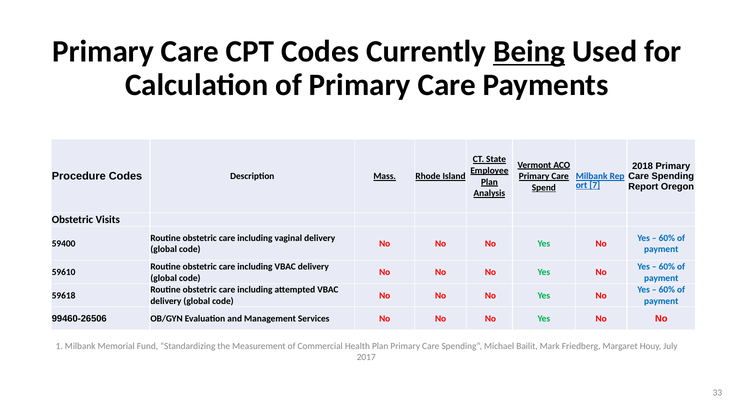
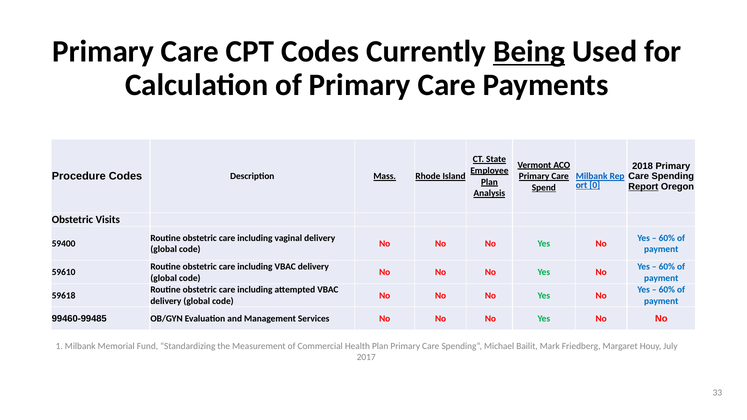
7: 7 -> 0
Report underline: none -> present
99460-26506: 99460-26506 -> 99460-99485
